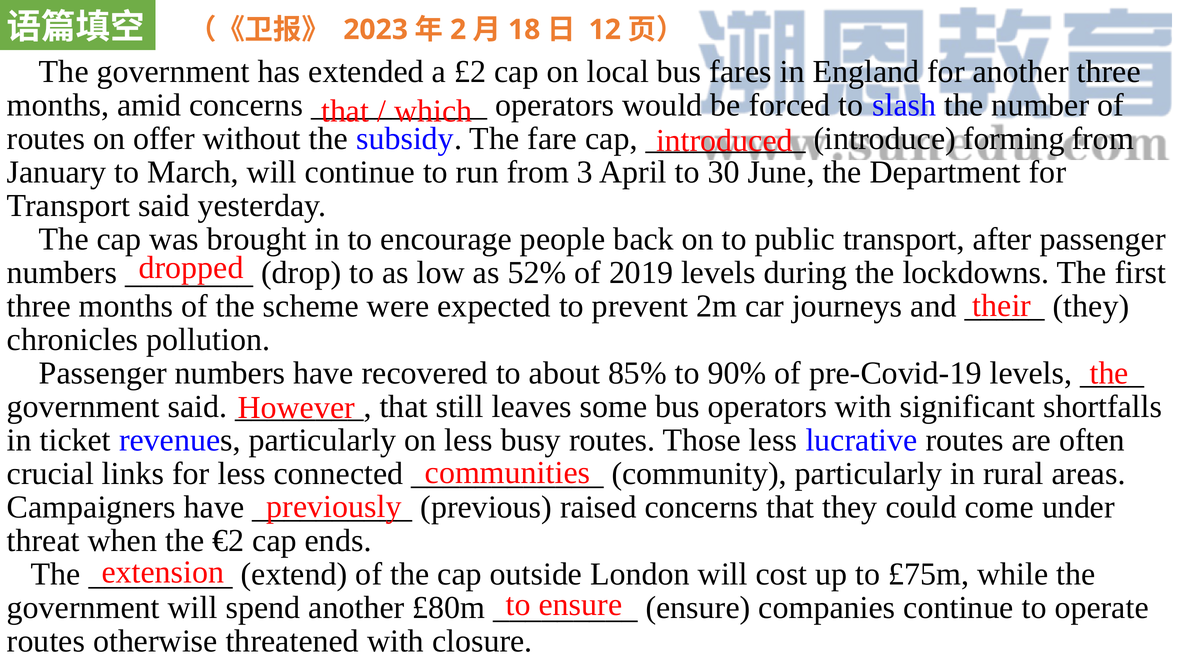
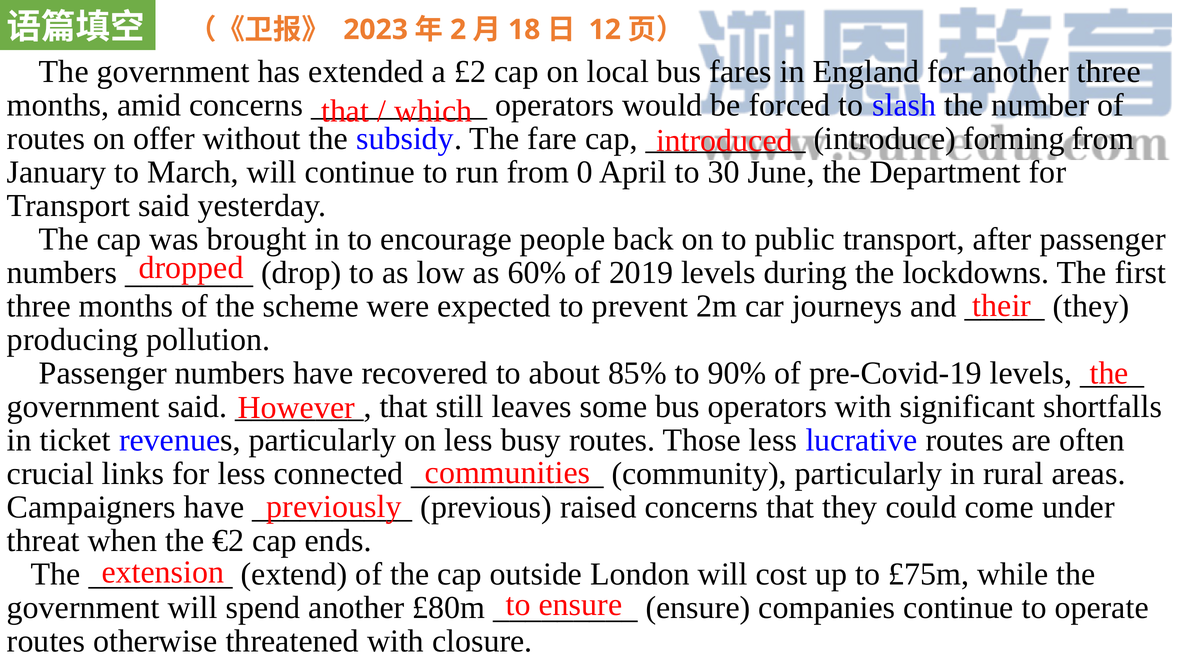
3: 3 -> 0
52%: 52% -> 60%
chronicles: chronicles -> producing
